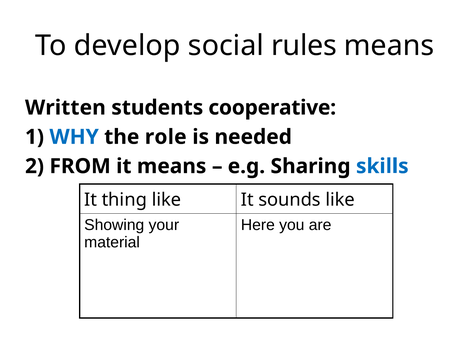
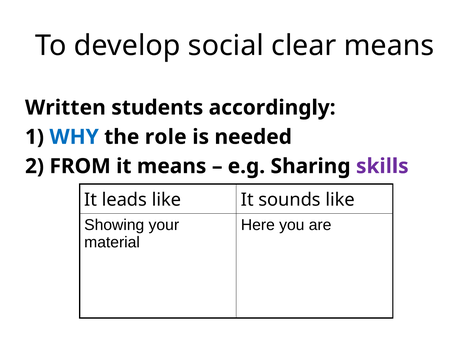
rules: rules -> clear
cooperative: cooperative -> accordingly
skills colour: blue -> purple
thing: thing -> leads
